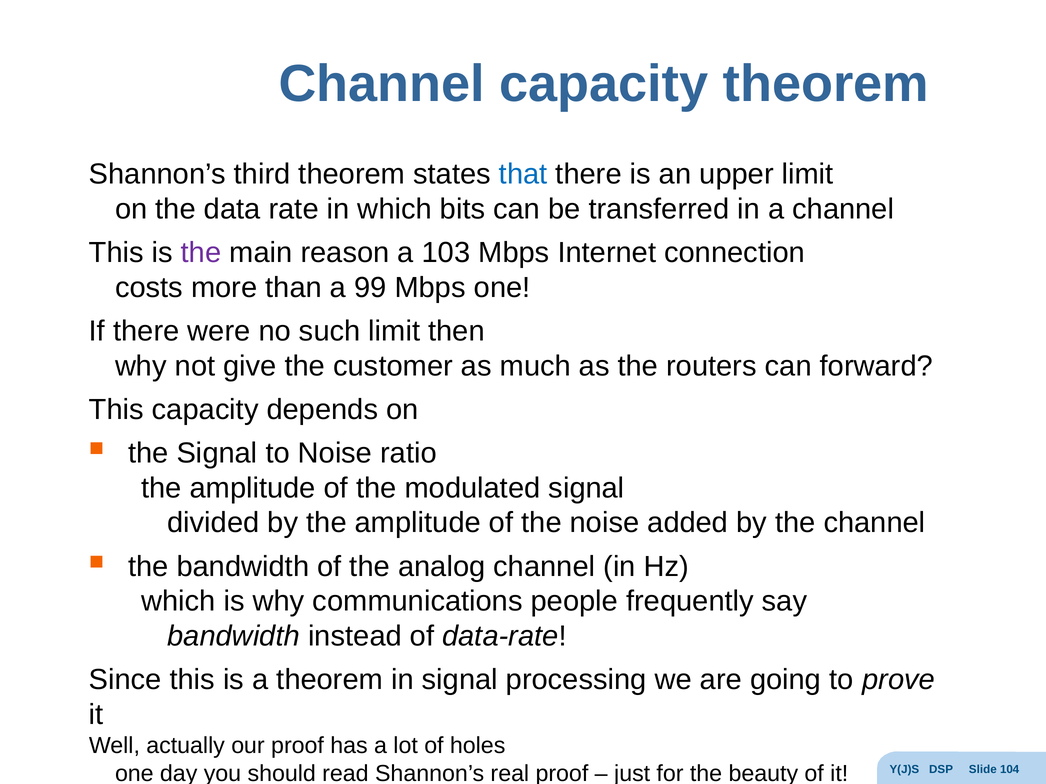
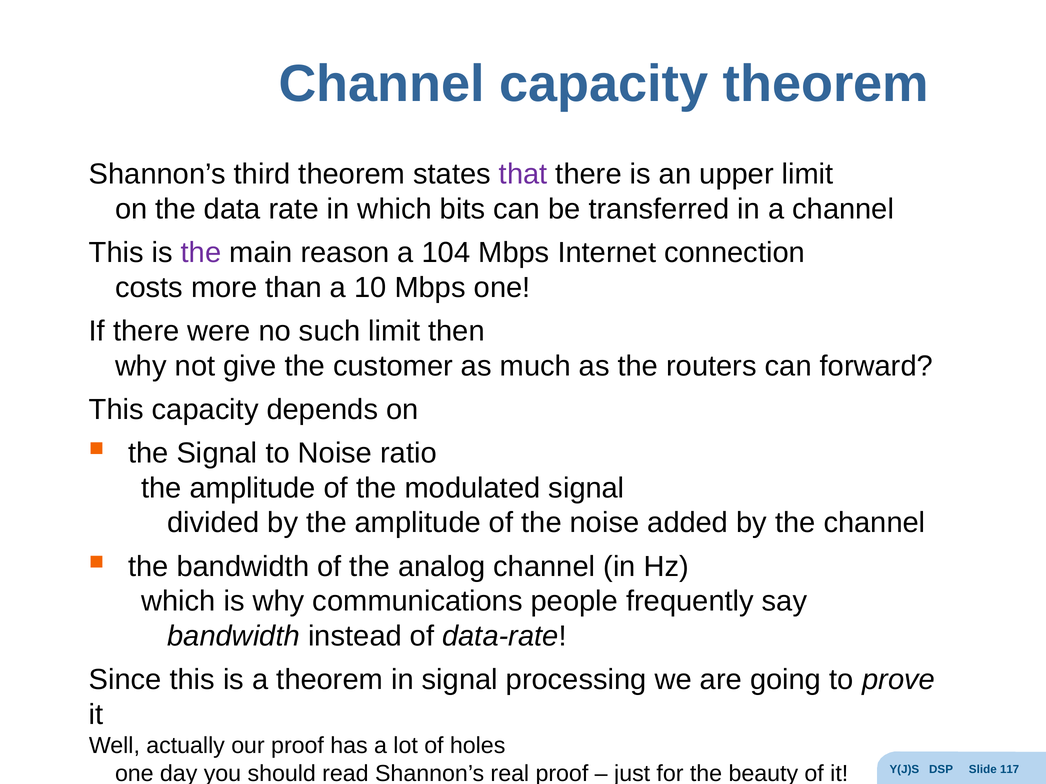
that colour: blue -> purple
103: 103 -> 104
99: 99 -> 10
104: 104 -> 117
